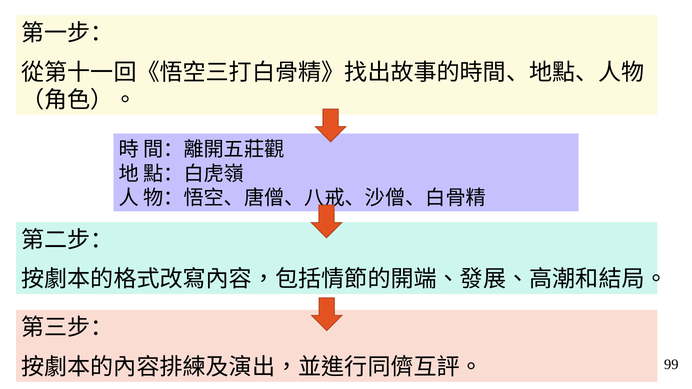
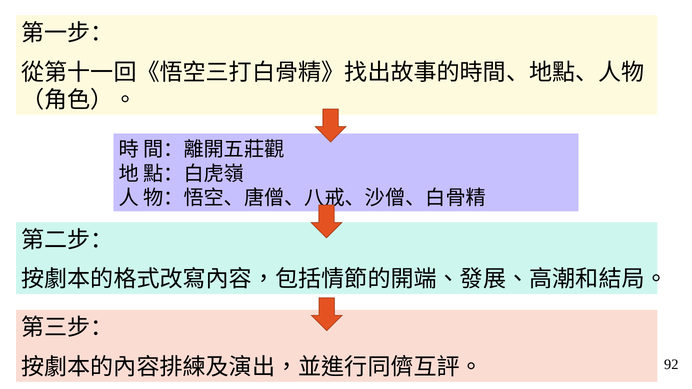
99: 99 -> 92
